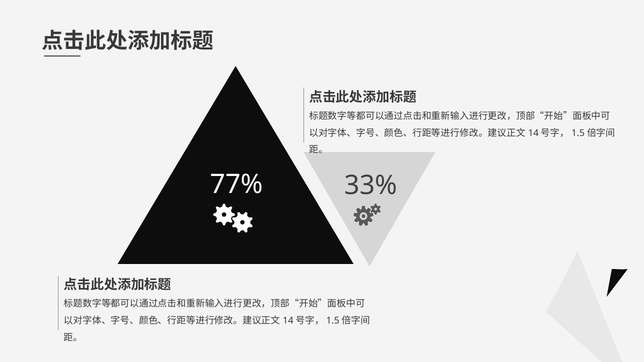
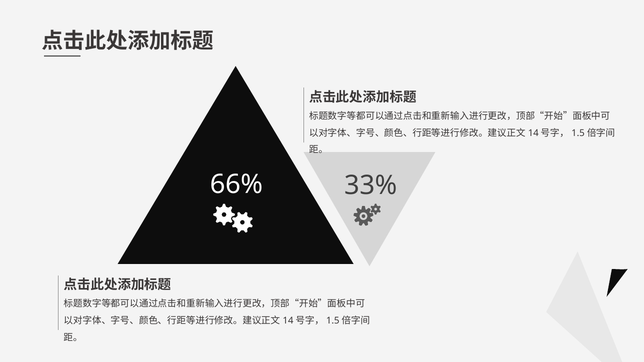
77%: 77% -> 66%
